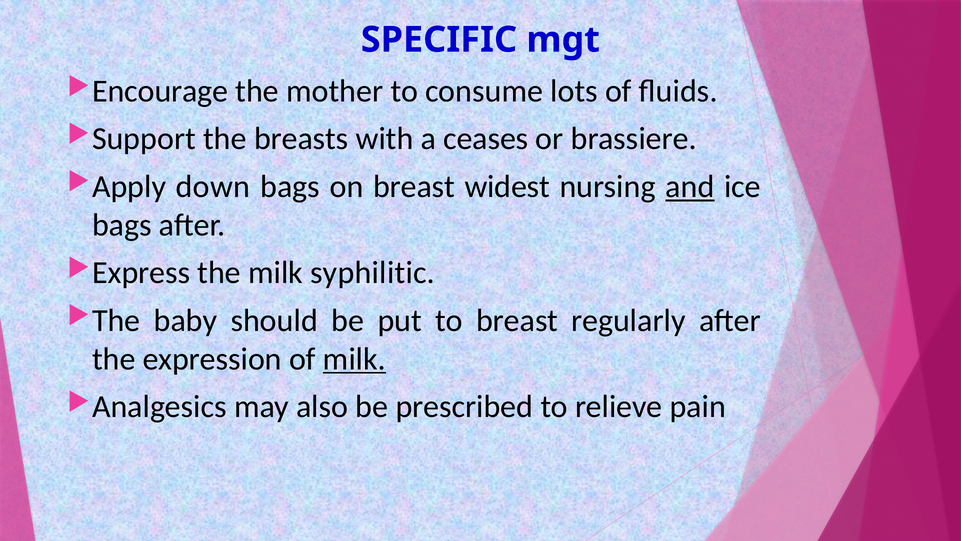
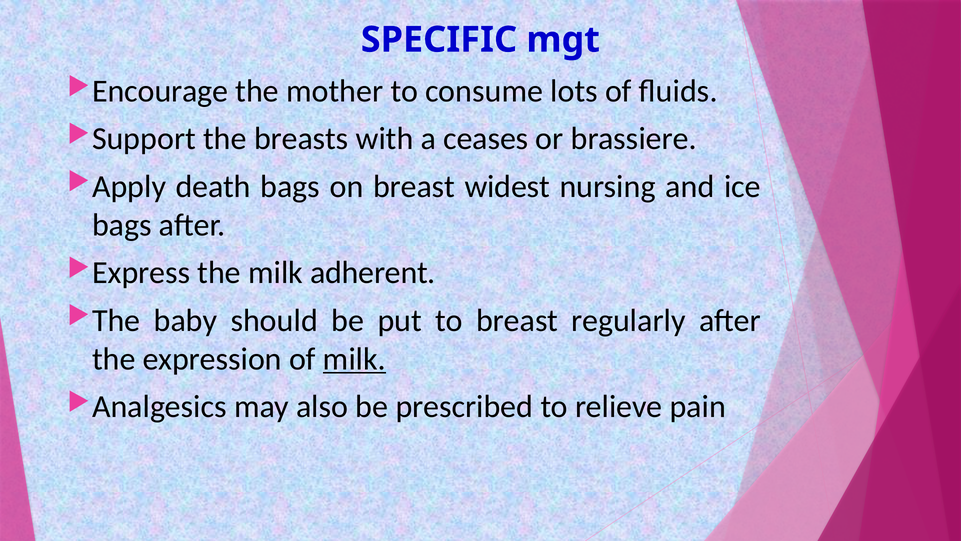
down: down -> death
and underline: present -> none
syphilitic: syphilitic -> adherent
